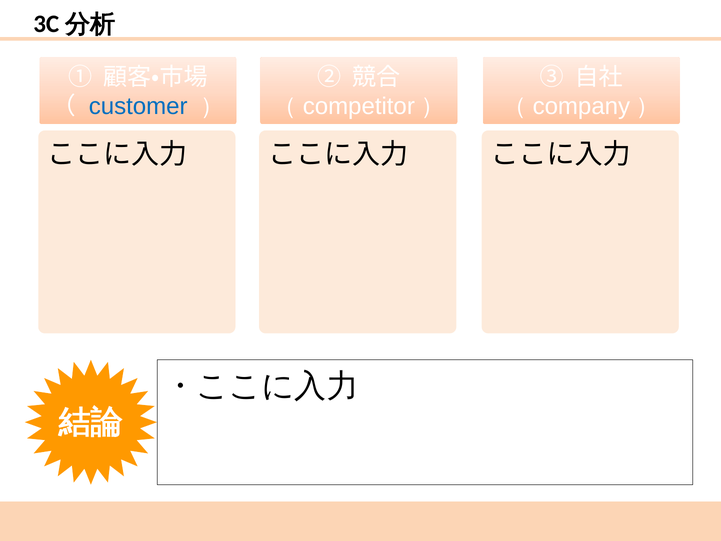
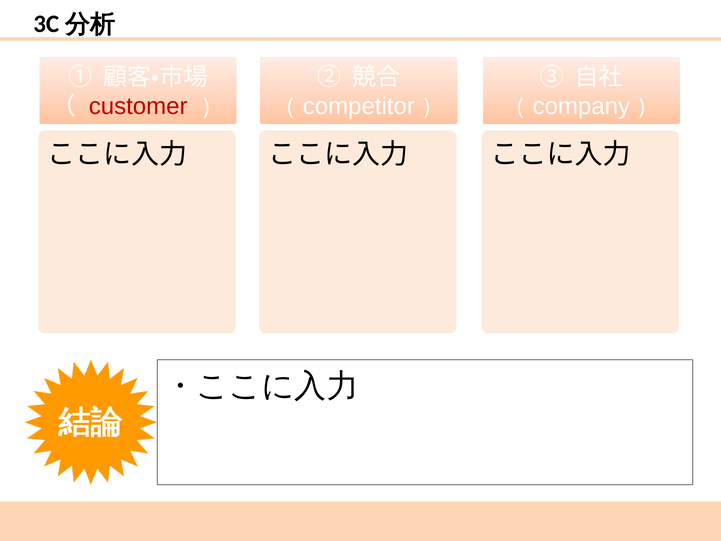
customer colour: blue -> red
